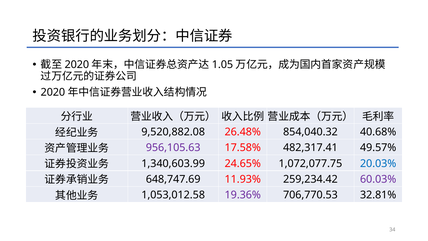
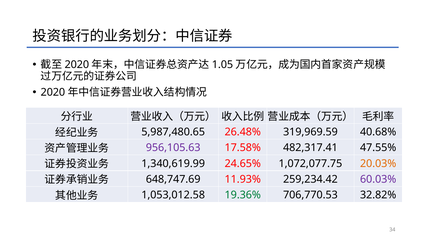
9,520,882.08: 9,520,882.08 -> 5,987,480.65
854,040.32: 854,040.32 -> 319,969.59
49.57%: 49.57% -> 47.55%
1,340,603.99: 1,340,603.99 -> 1,340,619.99
20.03% colour: blue -> orange
19.36% colour: purple -> green
32.81%: 32.81% -> 32.82%
